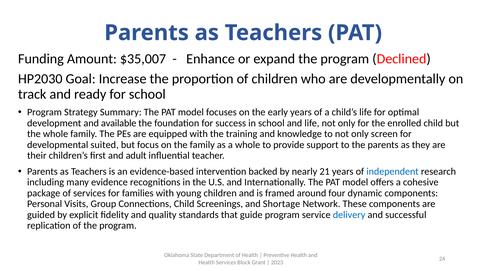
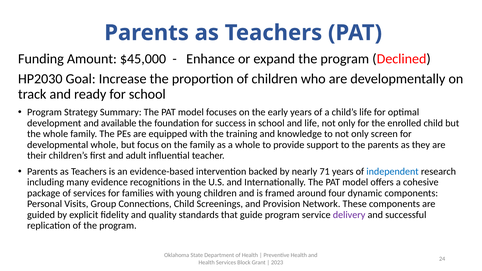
$35,007: $35,007 -> $45,000
developmental suited: suited -> whole
21: 21 -> 71
Shortage: Shortage -> Provision
delivery colour: blue -> purple
